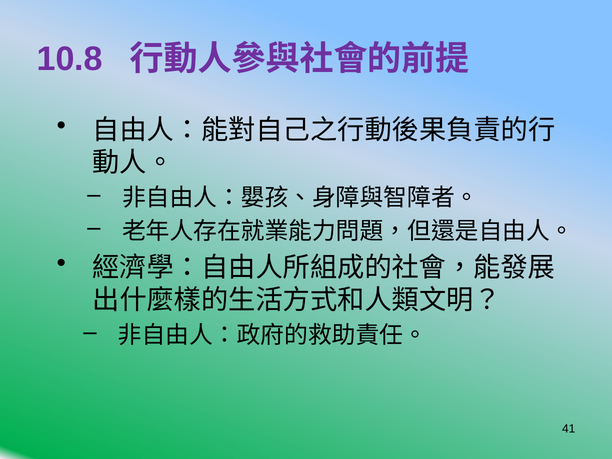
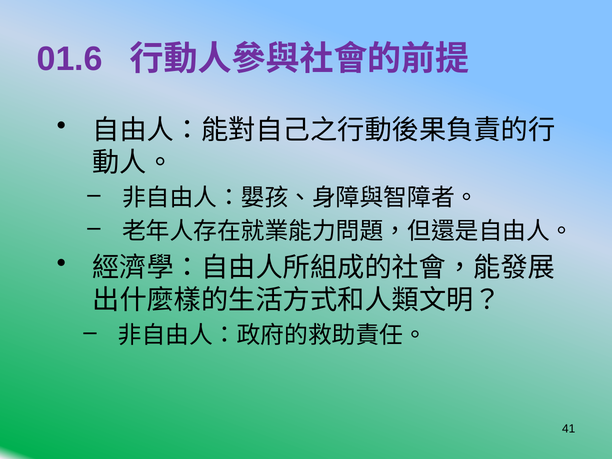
10.8: 10.8 -> 01.6
